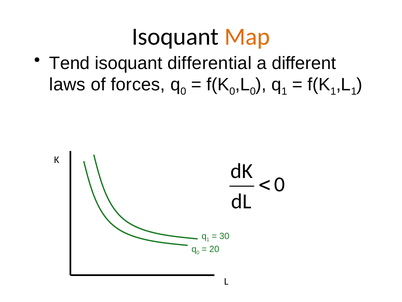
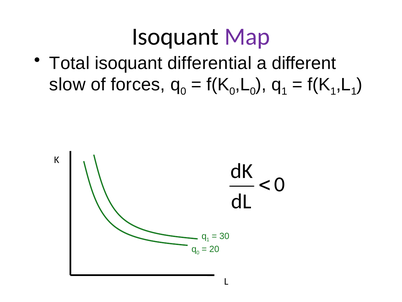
Map colour: orange -> purple
Tend: Tend -> Total
laws: laws -> slow
